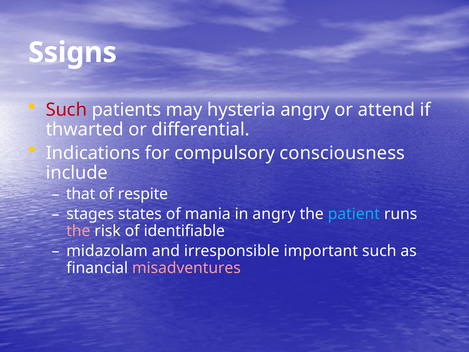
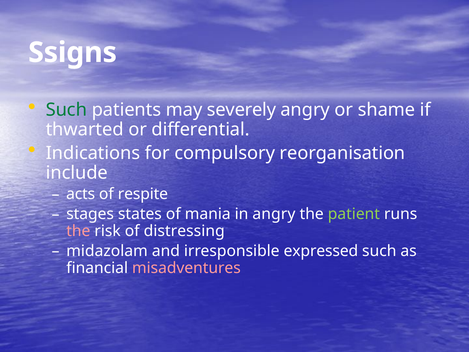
Such at (66, 110) colour: red -> green
hysteria: hysteria -> severely
attend: attend -> shame
consciousness: consciousness -> reorganisation
that: that -> acts
patient colour: light blue -> light green
identifiable: identifiable -> distressing
important: important -> expressed
